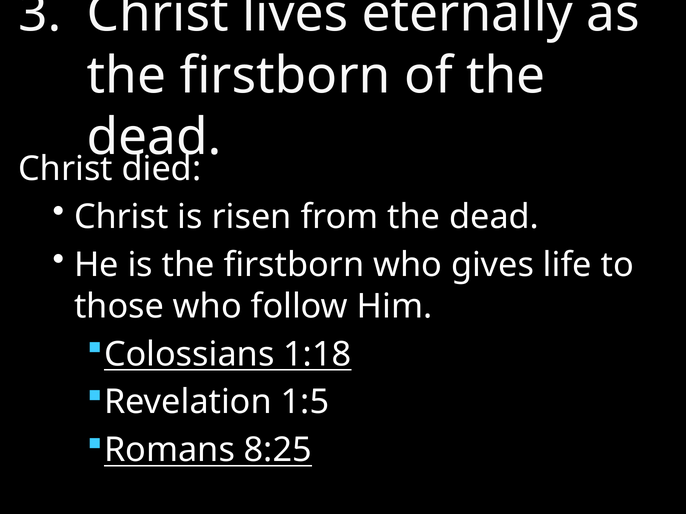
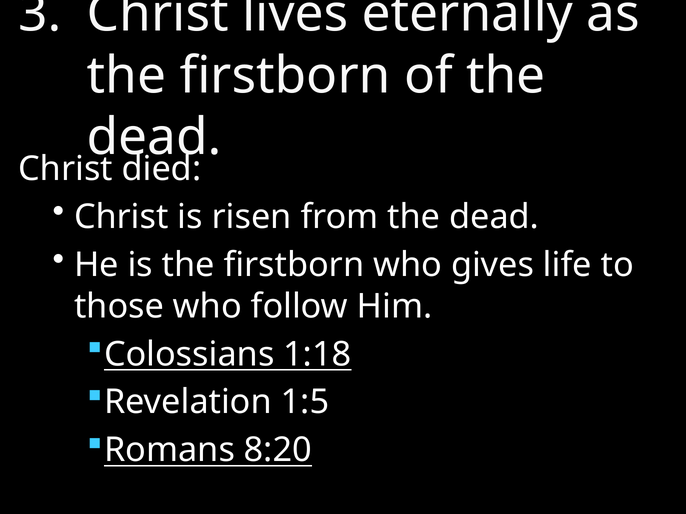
8:25: 8:25 -> 8:20
